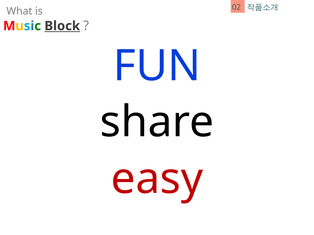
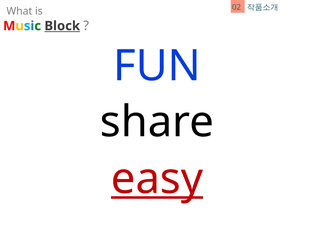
easy underline: none -> present
